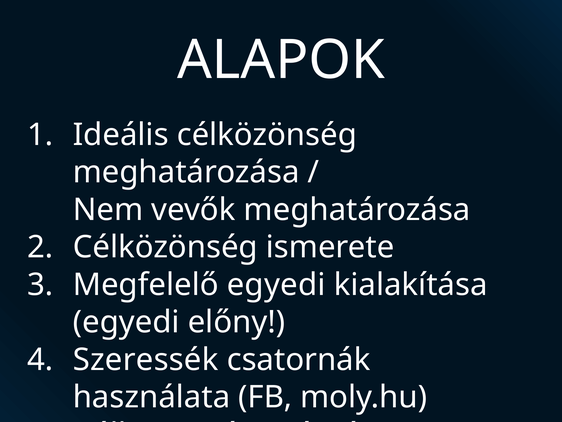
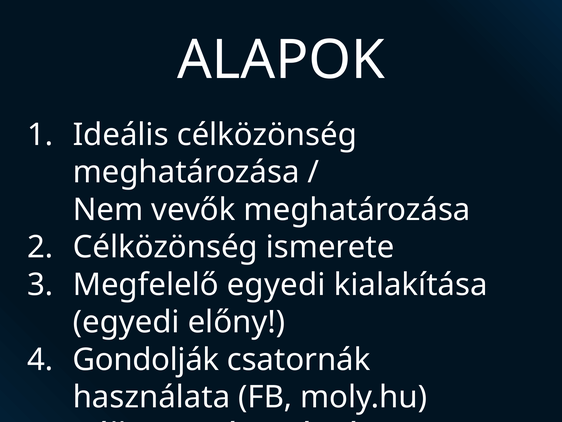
Szeressék: Szeressék -> Gondolják
